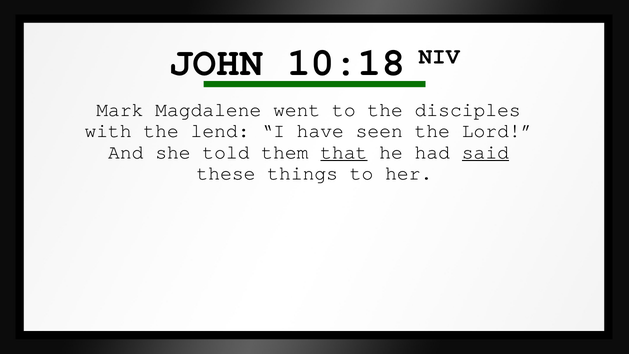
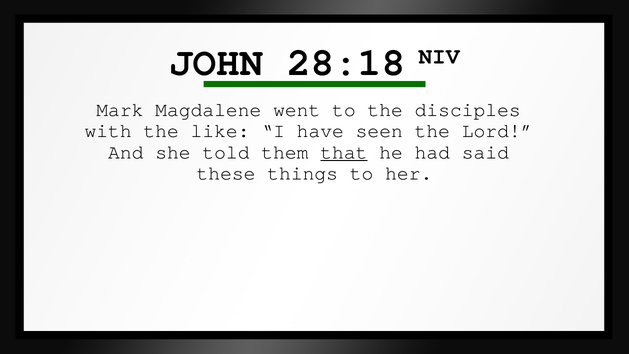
10:18: 10:18 -> 28:18
lend: lend -> like
said underline: present -> none
